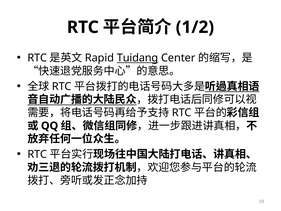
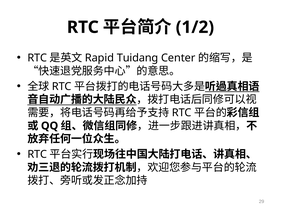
Tuidang underline: present -> none
